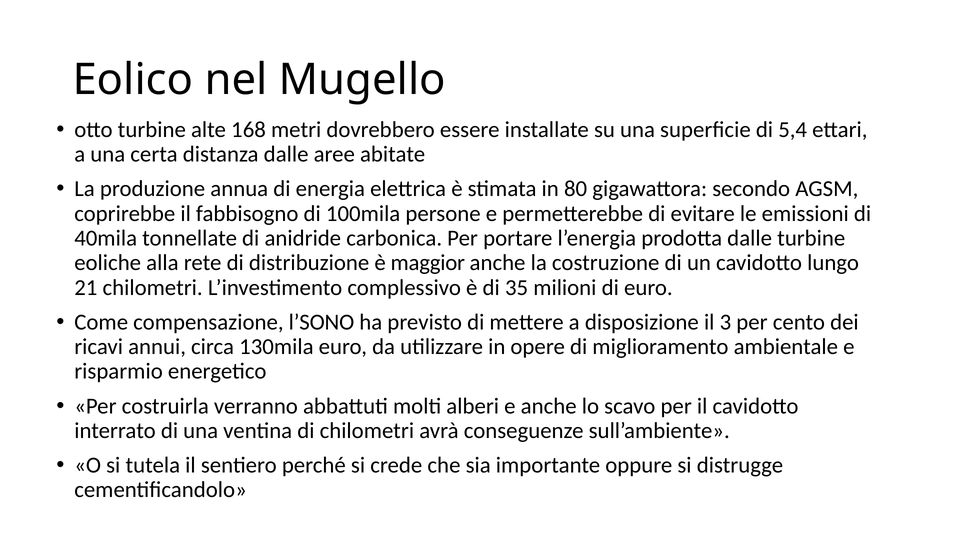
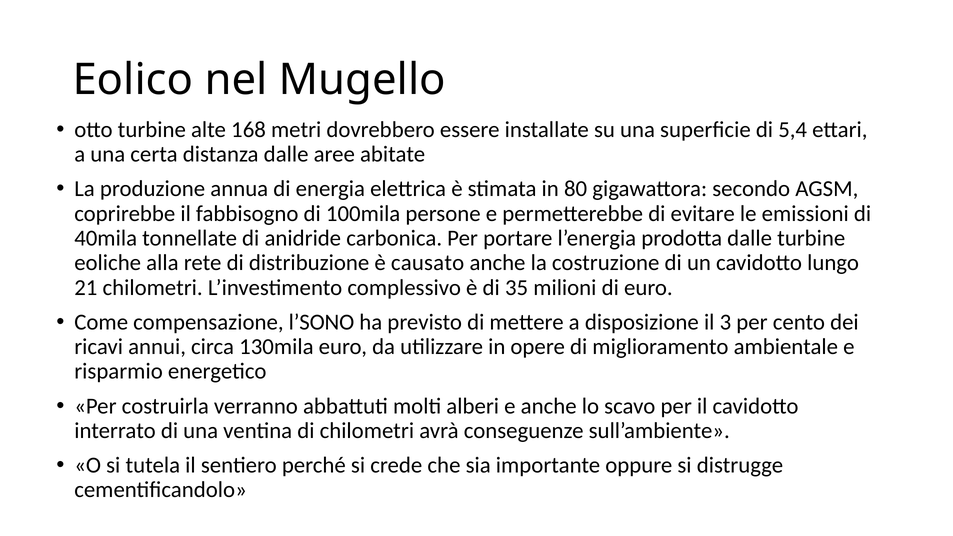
maggior: maggior -> causato
